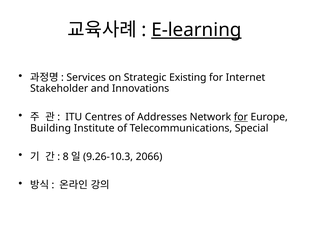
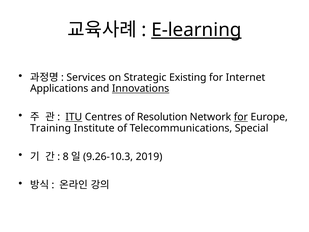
Stakeholder: Stakeholder -> Applications
Innovations underline: none -> present
ITU underline: none -> present
Addresses: Addresses -> Resolution
Building: Building -> Training
2066: 2066 -> 2019
